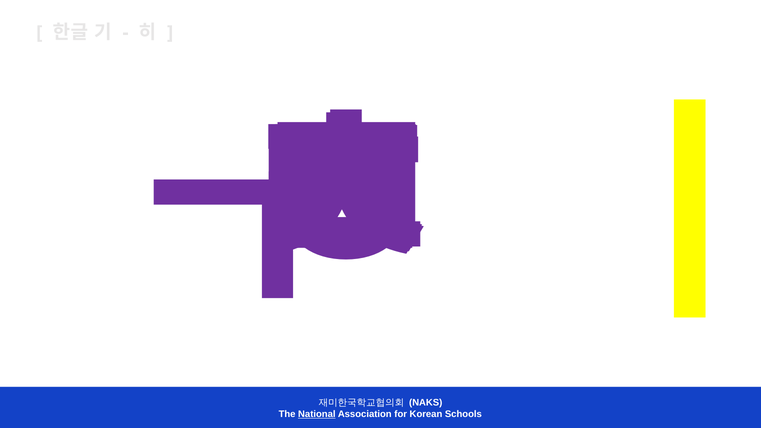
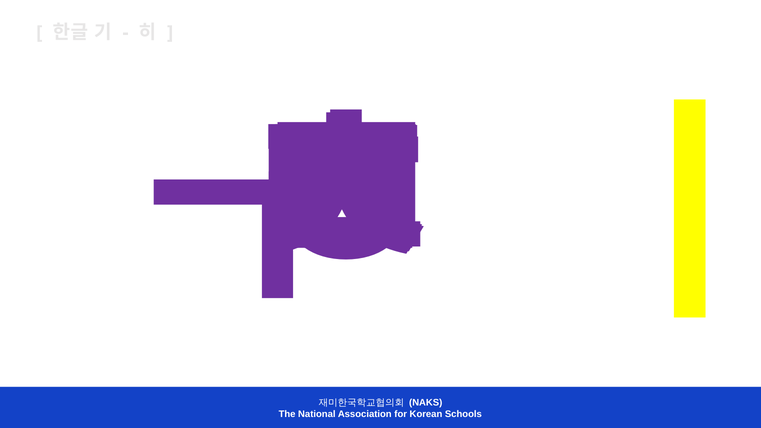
National underline: present -> none
